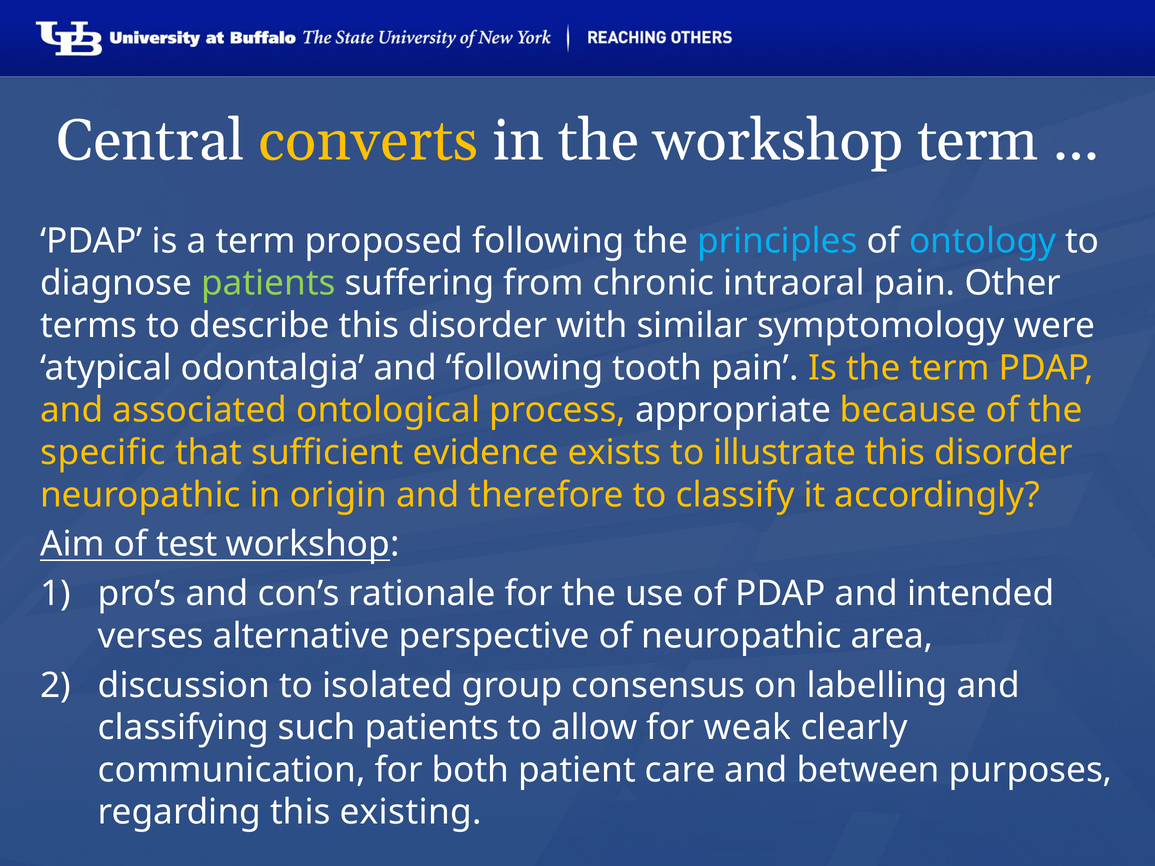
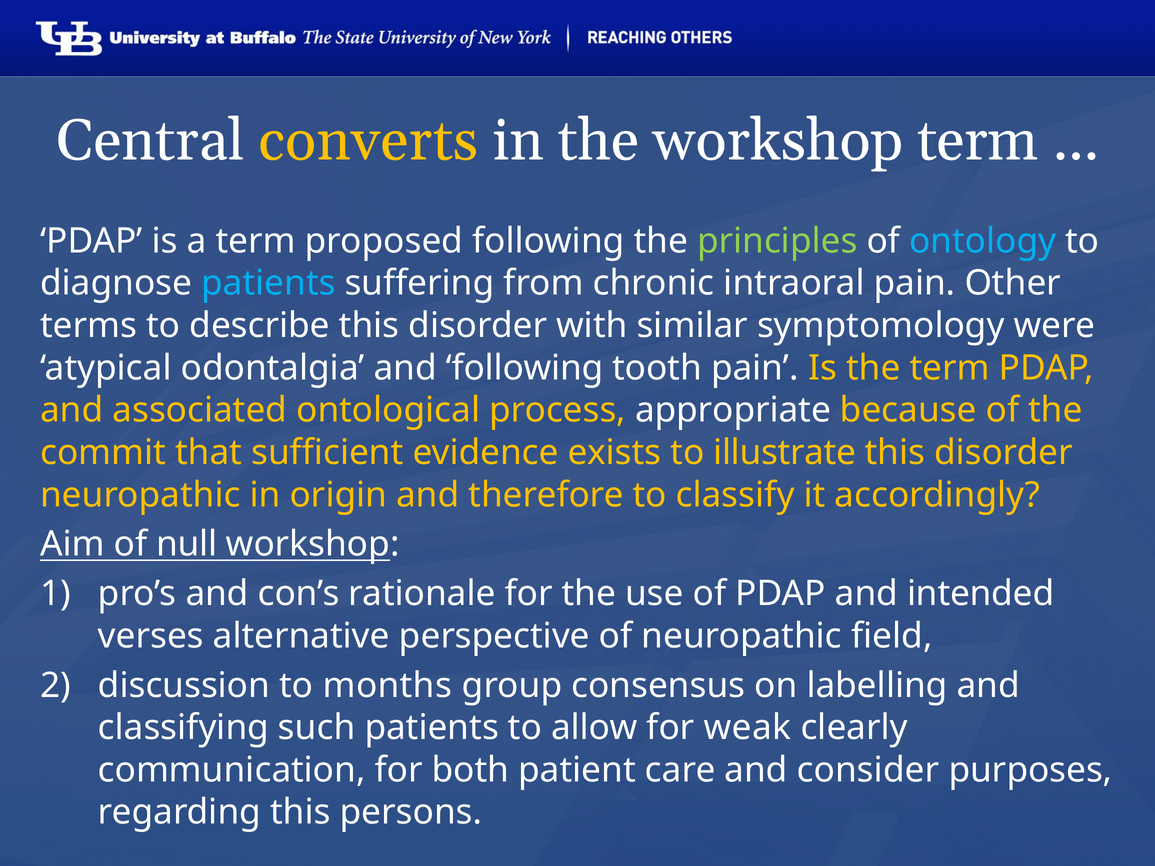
principles colour: light blue -> light green
patients at (268, 283) colour: light green -> light blue
specific: specific -> commit
test: test -> null
area: area -> field
isolated: isolated -> months
between: between -> consider
existing: existing -> persons
